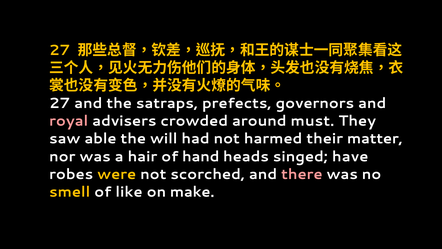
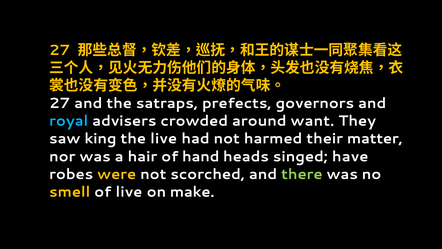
royal colour: pink -> light blue
must: must -> want
able: able -> king
the will: will -> live
there colour: pink -> light green
of like: like -> live
